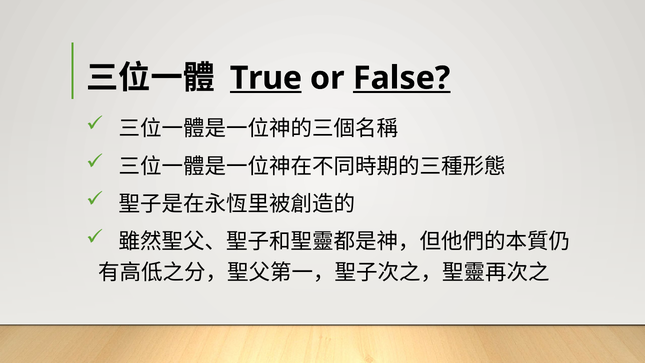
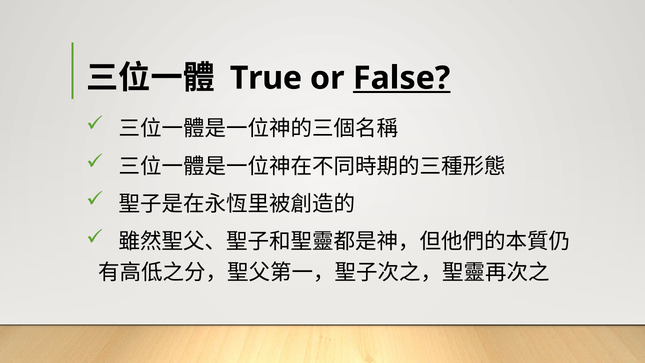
True underline: present -> none
